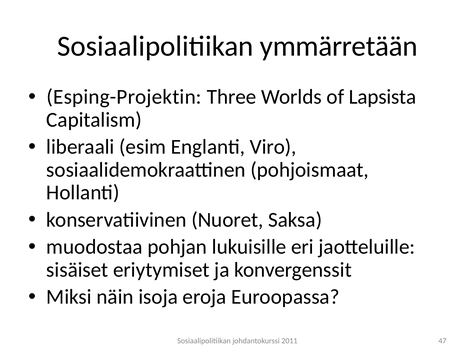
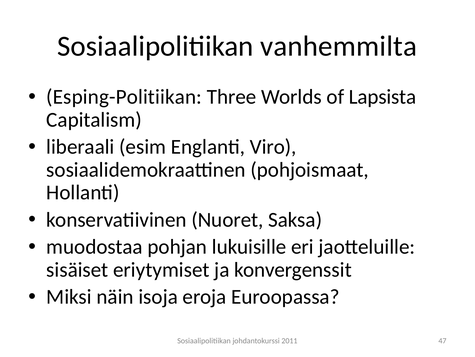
ymmärretään: ymmärretään -> vanhemmilta
Esping-Projektin: Esping-Projektin -> Esping-Politiikan
